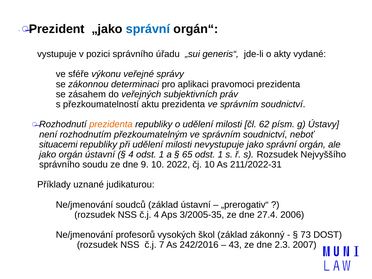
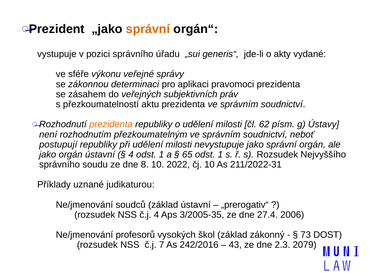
správní at (148, 29) colour: blue -> orange
situacemi: situacemi -> postupují
9: 9 -> 8
2007: 2007 -> 2079
